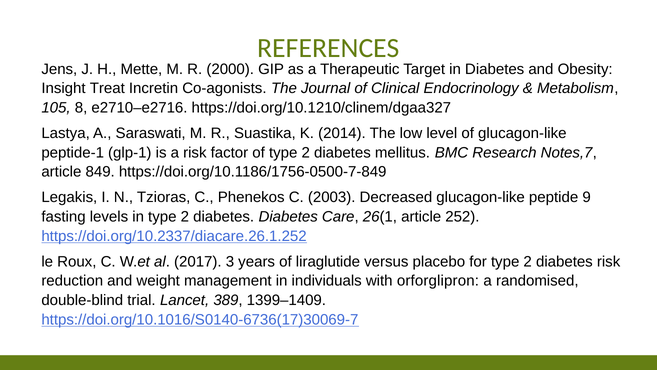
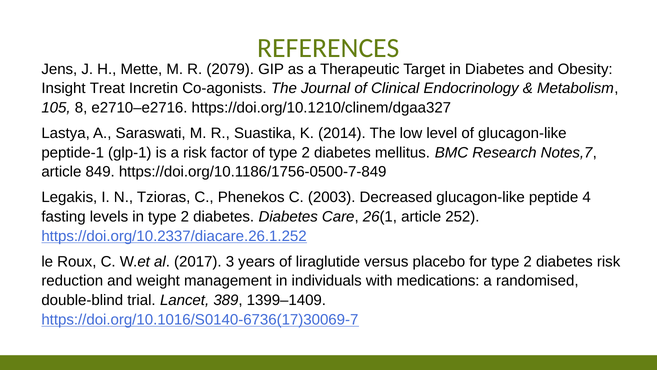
2000: 2000 -> 2079
9: 9 -> 4
orforglipron: orforglipron -> medications
